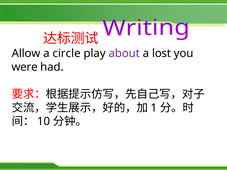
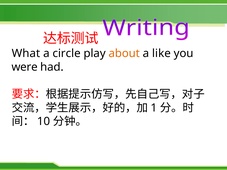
Allow: Allow -> What
about colour: purple -> orange
lost: lost -> like
